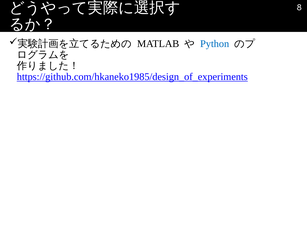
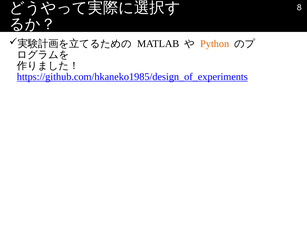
Python colour: blue -> orange
